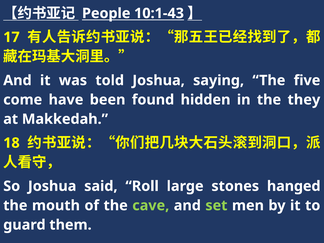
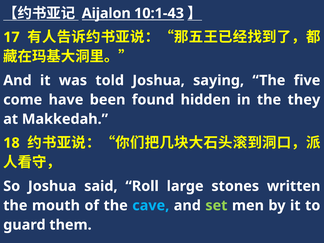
People: People -> Aijalon
hanged: hanged -> written
cave colour: light green -> light blue
